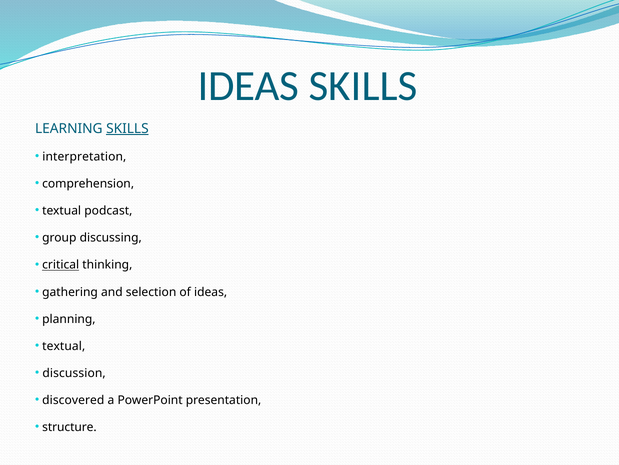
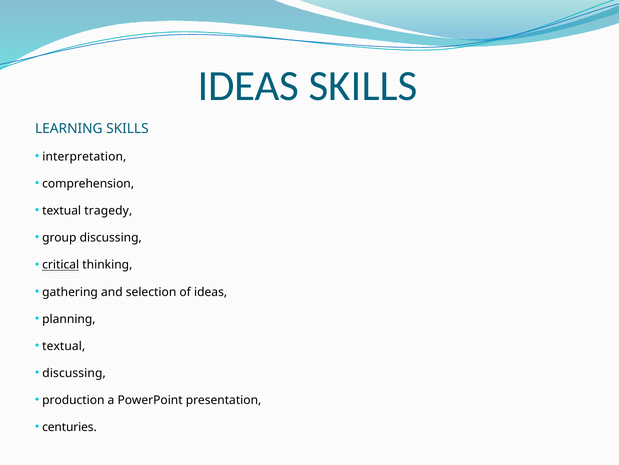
SKILLS at (127, 128) underline: present -> none
podcast: podcast -> tragedy
discussion at (74, 373): discussion -> discussing
discovered: discovered -> production
structure: structure -> centuries
